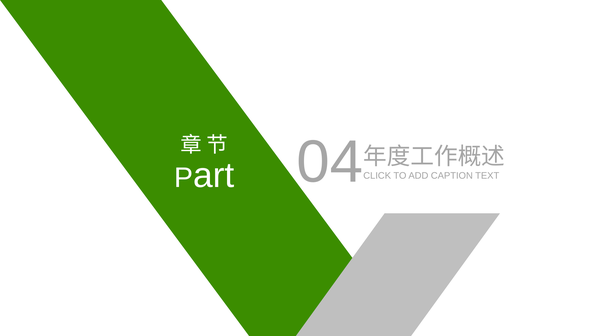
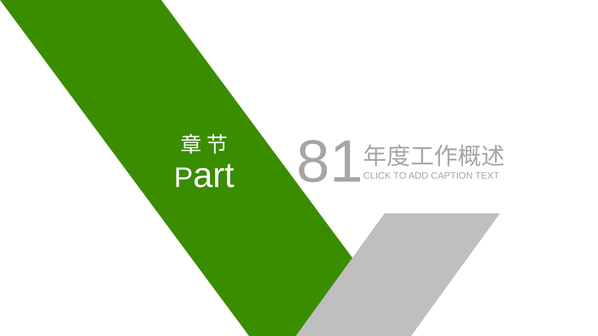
04: 04 -> 81
